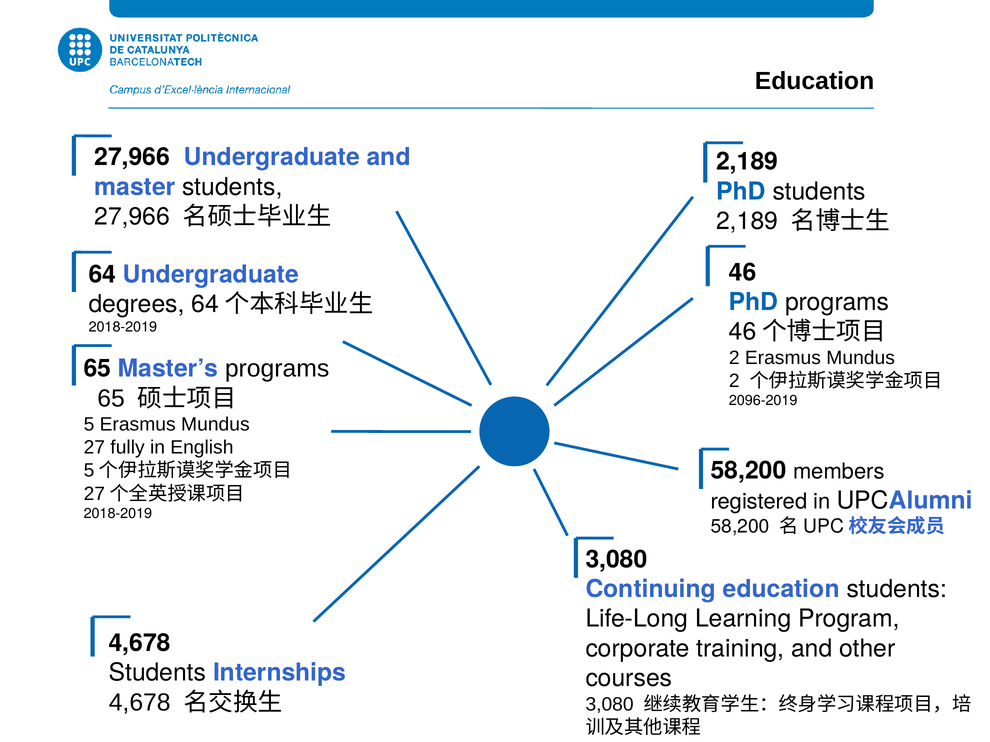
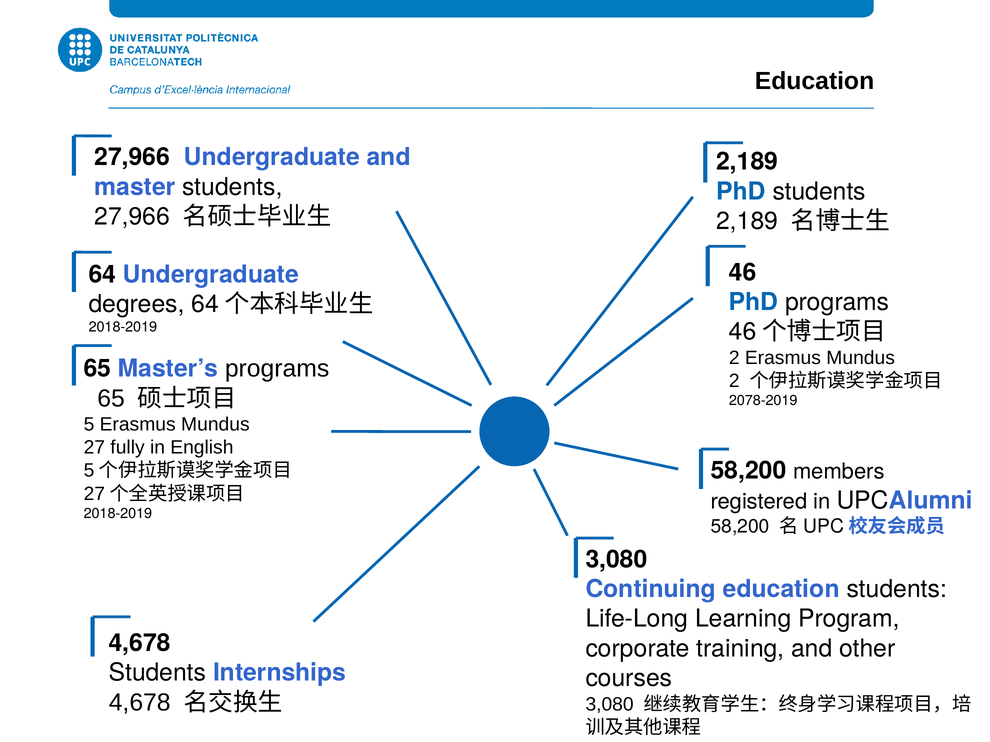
2096-2019: 2096-2019 -> 2078-2019
